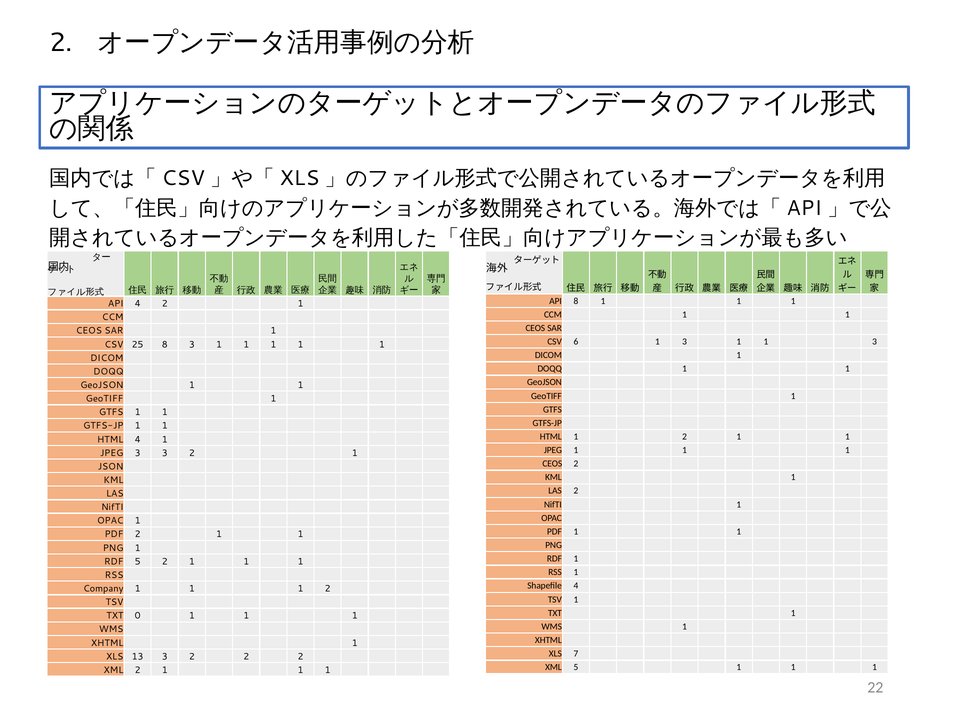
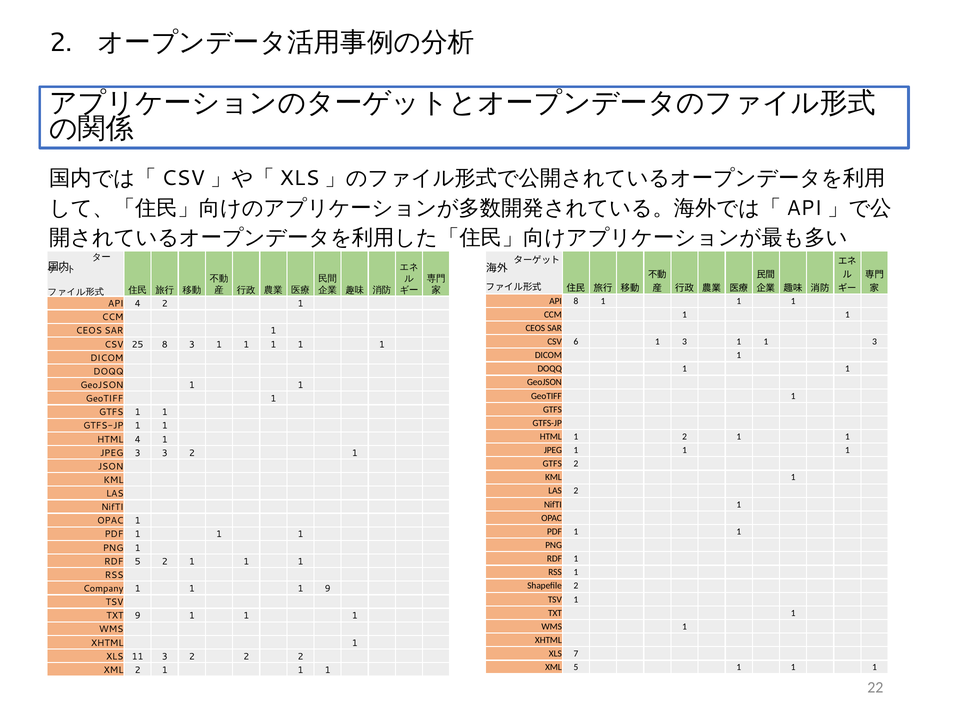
CEOS at (552, 463): CEOS -> GTFS
2 at (138, 534): 2 -> 1
Shapefile 4: 4 -> 2
1 1 2: 2 -> 9
TXT 0: 0 -> 9
13: 13 -> 11
